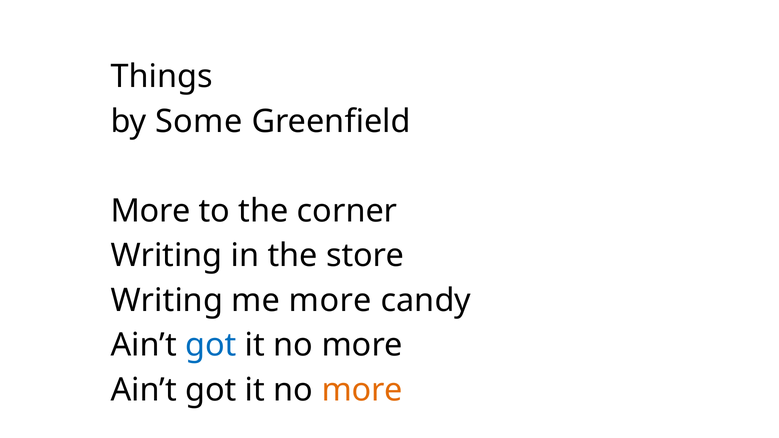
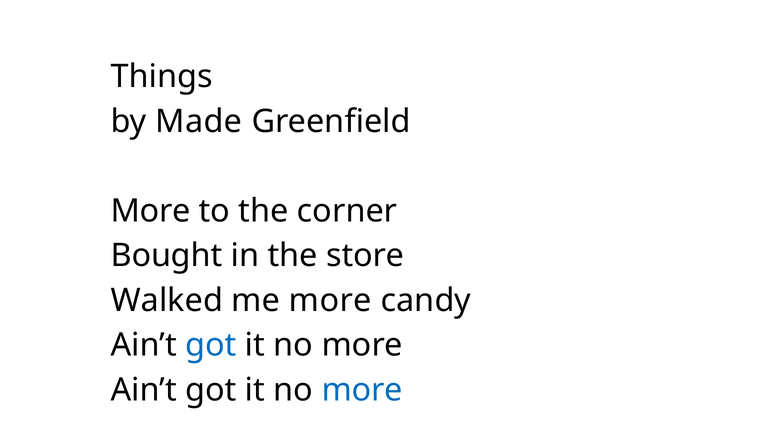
Some: Some -> Made
Writing at (166, 256): Writing -> Bought
Writing at (167, 300): Writing -> Walked
more at (362, 390) colour: orange -> blue
